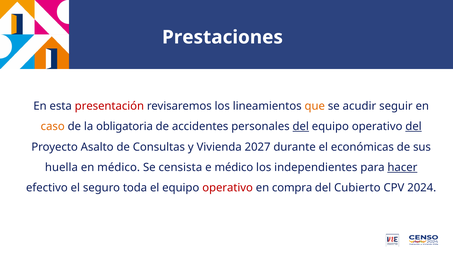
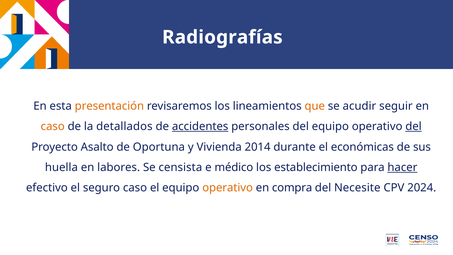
Prestaciones: Prestaciones -> Radiografías
presentación colour: red -> orange
obligatoria: obligatoria -> detallados
accidentes underline: none -> present
del at (301, 126) underline: present -> none
Consultas: Consultas -> Oportuna
2027: 2027 -> 2014
en médico: médico -> labores
independientes: independientes -> establecimiento
seguro toda: toda -> caso
operativo at (228, 188) colour: red -> orange
Cubierto: Cubierto -> Necesite
